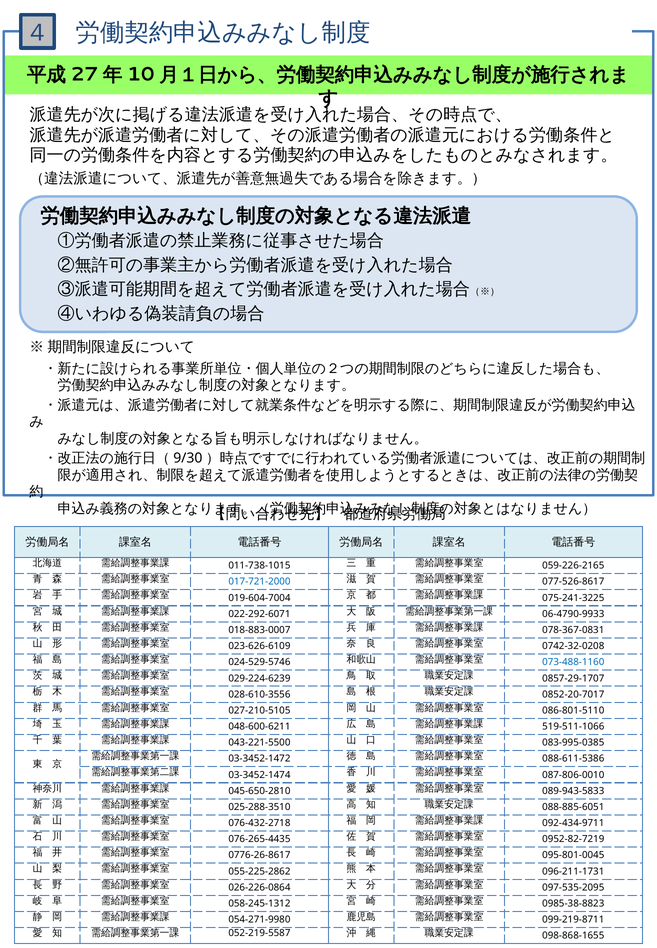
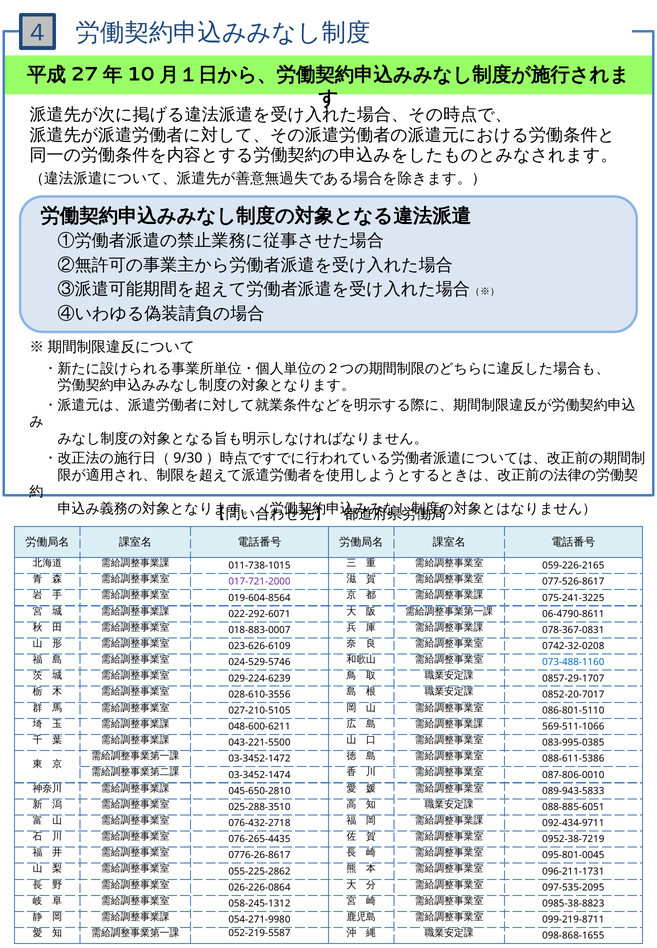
017-721-2000 colour: blue -> purple
019-604-7004: 019-604-7004 -> 019-604-8564
06-4790-9933: 06-4790-9933 -> 06-4790-8611
519-511-1066: 519-511-1066 -> 569-511-1066
0952-82-7219: 0952-82-7219 -> 0952-38-7219
